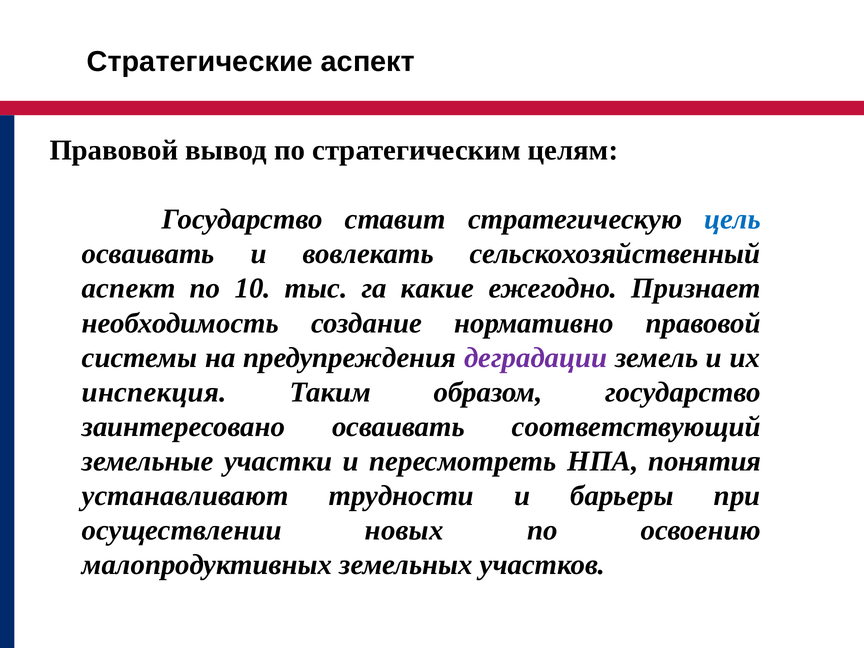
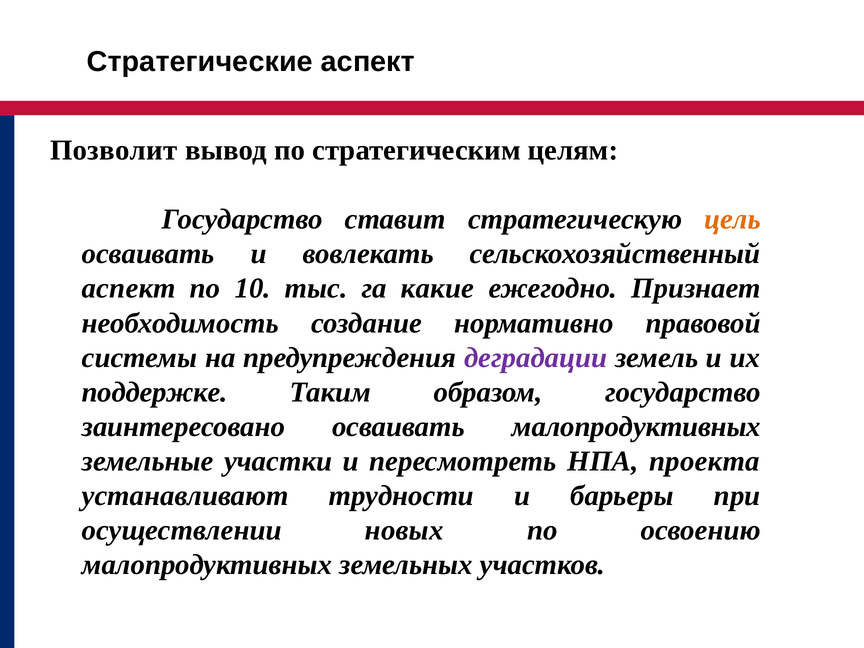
Правовой at (114, 150): Правовой -> Позволит
цель colour: blue -> orange
инспекция: инспекция -> поддержке
осваивать соответствующий: соответствующий -> малопродуктивных
понятия: понятия -> проекта
